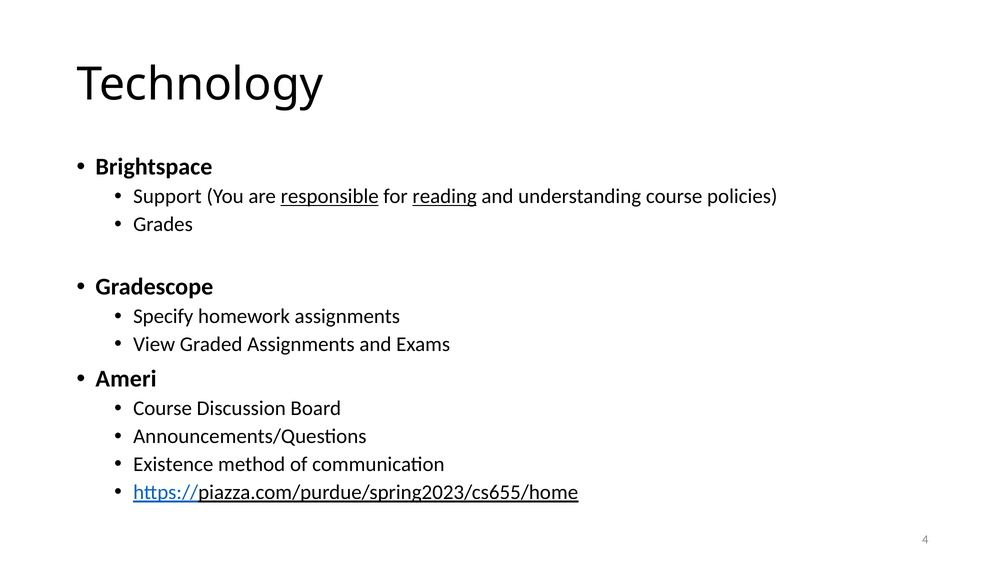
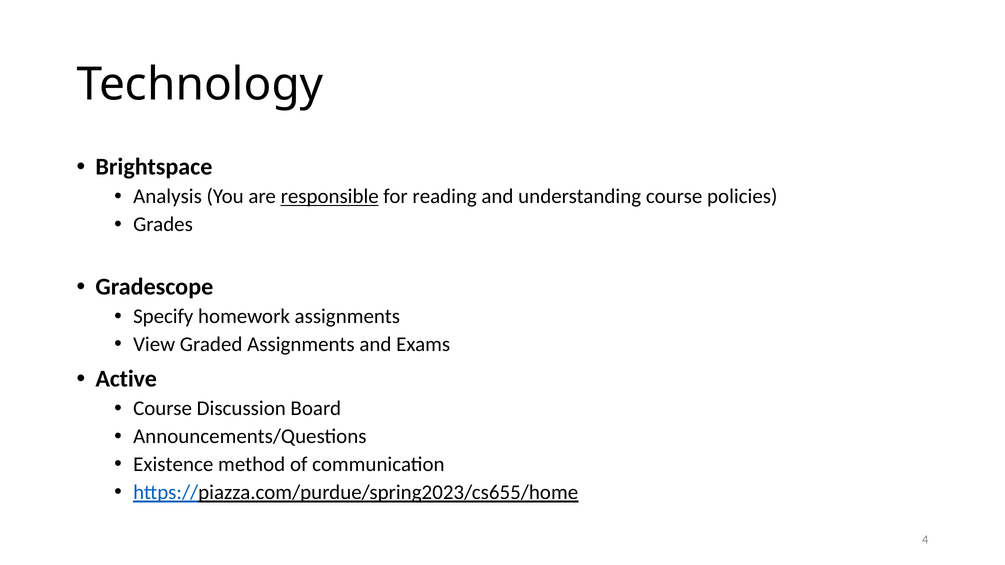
Support: Support -> Analysis
reading underline: present -> none
Ameri: Ameri -> Active
